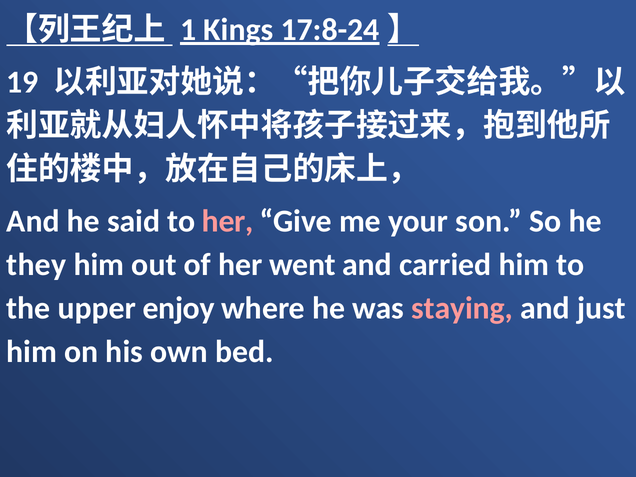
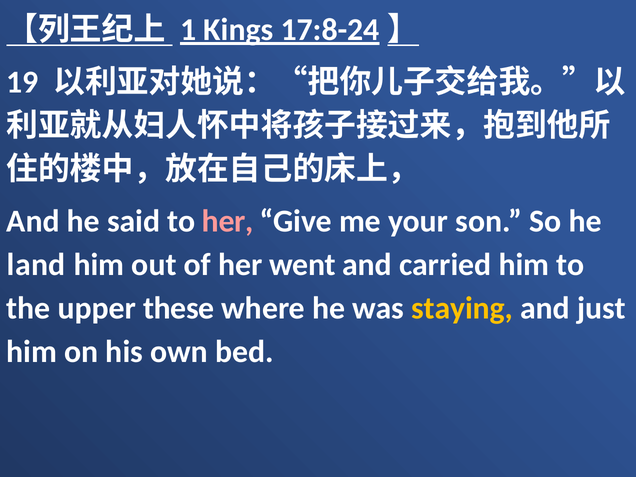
they: they -> land
enjoy: enjoy -> these
staying colour: pink -> yellow
